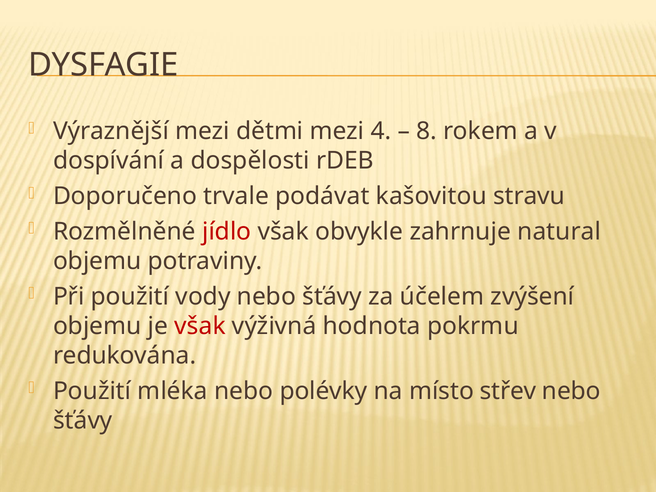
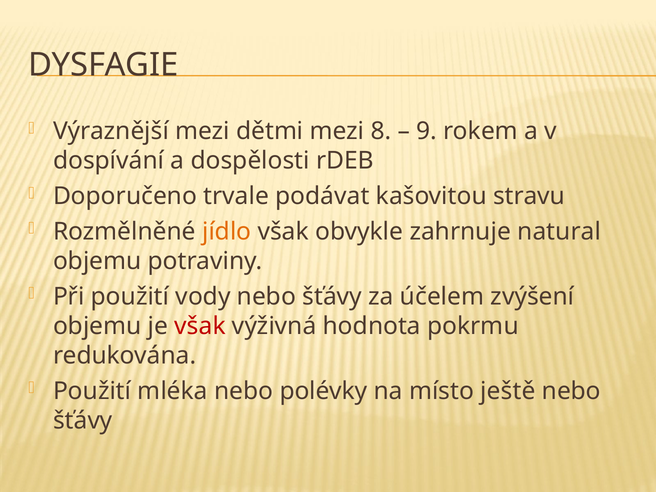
4: 4 -> 8
8: 8 -> 9
jídlo colour: red -> orange
střev: střev -> ještě
